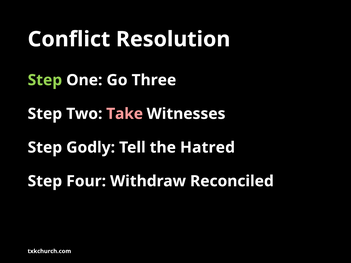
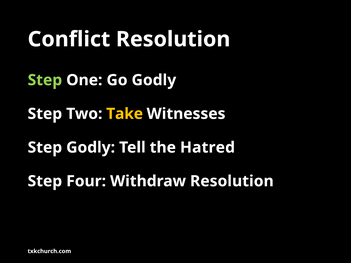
Go Three: Three -> Godly
Take colour: pink -> yellow
Withdraw Reconciled: Reconciled -> Resolution
